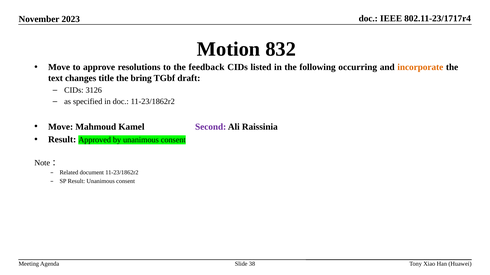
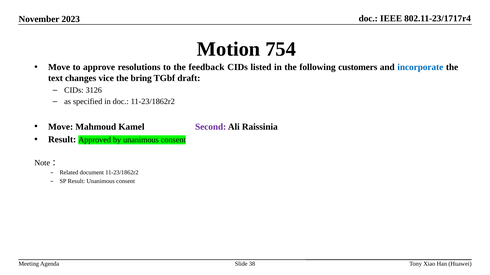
832: 832 -> 754
occurring: occurring -> customers
incorporate colour: orange -> blue
title: title -> vice
